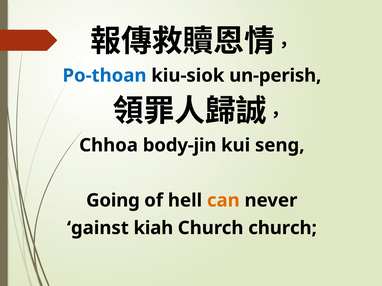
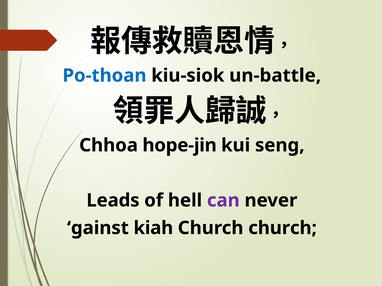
un-perish: un-perish -> un-battle
body-jin: body-jin -> hope-jin
Going: Going -> Leads
can colour: orange -> purple
